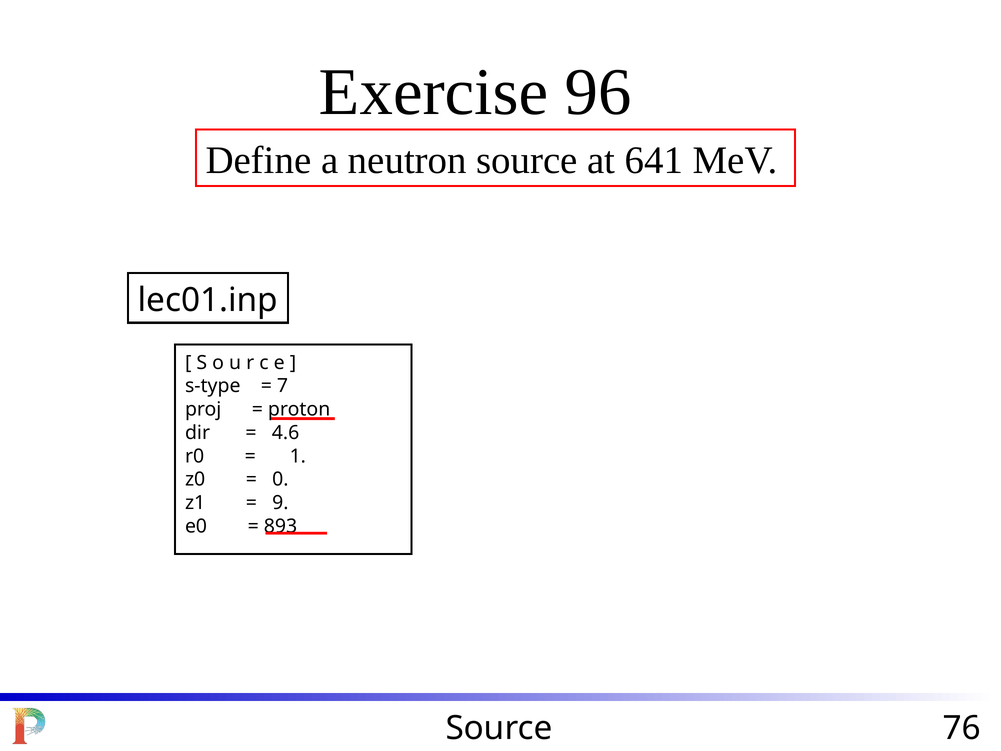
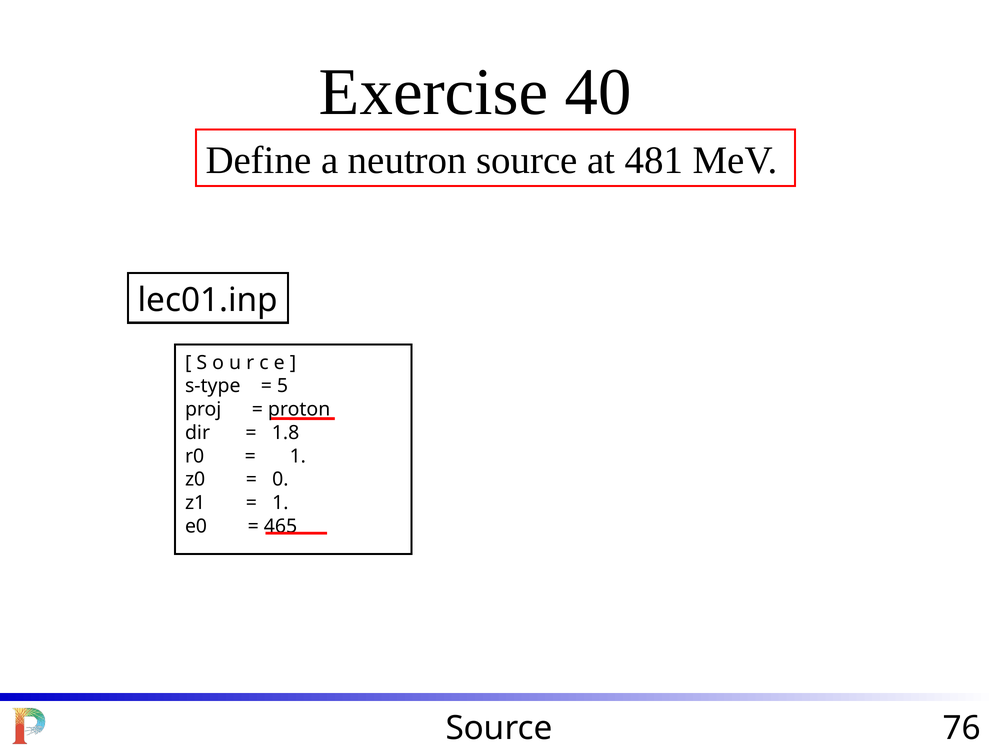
96: 96 -> 40
641: 641 -> 481
7: 7 -> 5
4.6: 4.6 -> 1.8
9 at (280, 503): 9 -> 1
893: 893 -> 465
